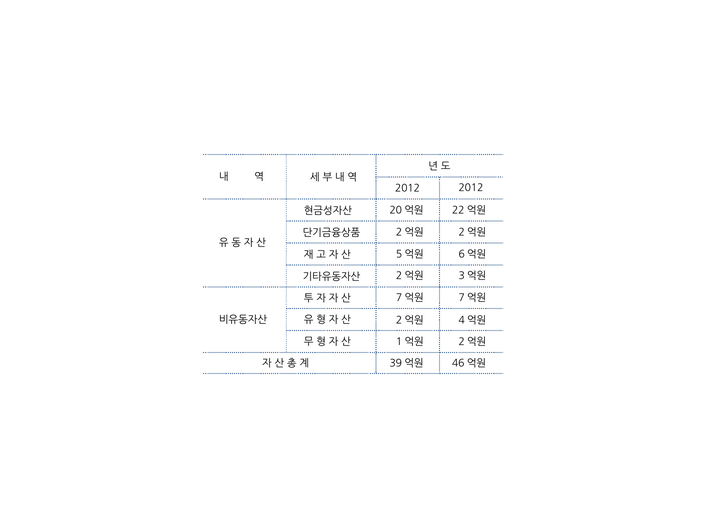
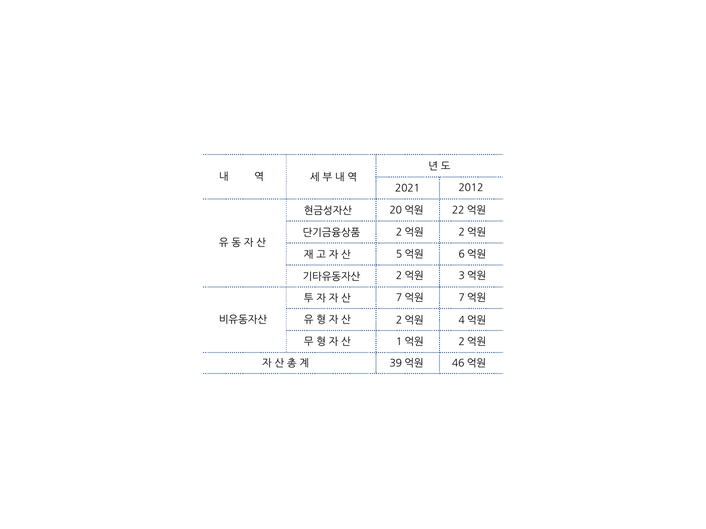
2012 at (407, 188): 2012 -> 2021
